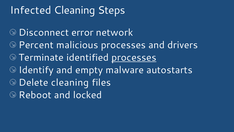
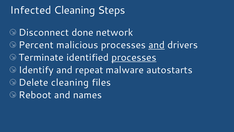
error: error -> done
and at (157, 45) underline: none -> present
empty: empty -> repeat
locked: locked -> names
